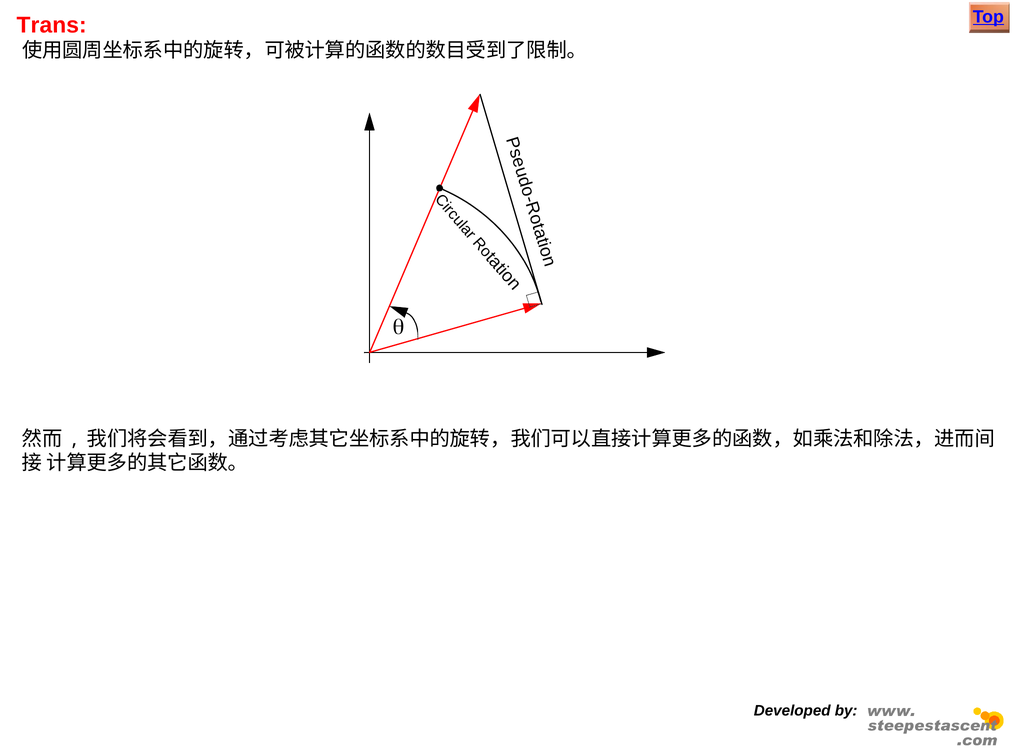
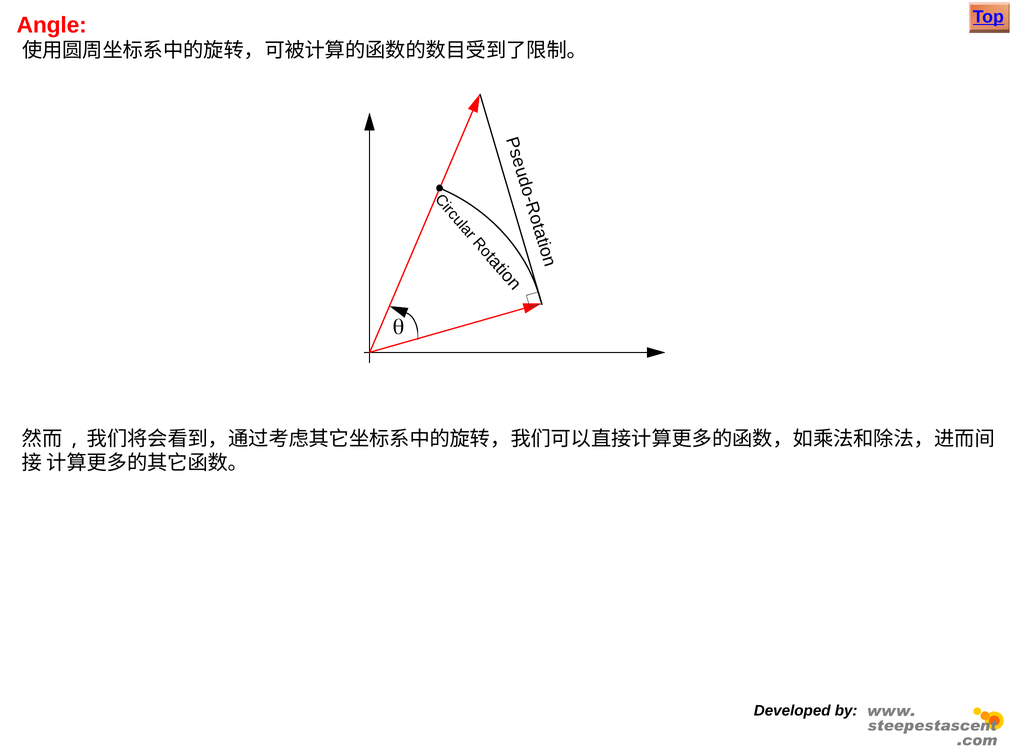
Trans: Trans -> Angle
